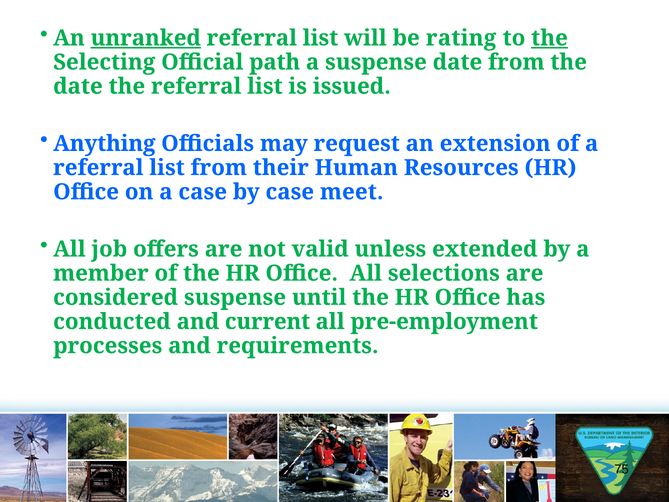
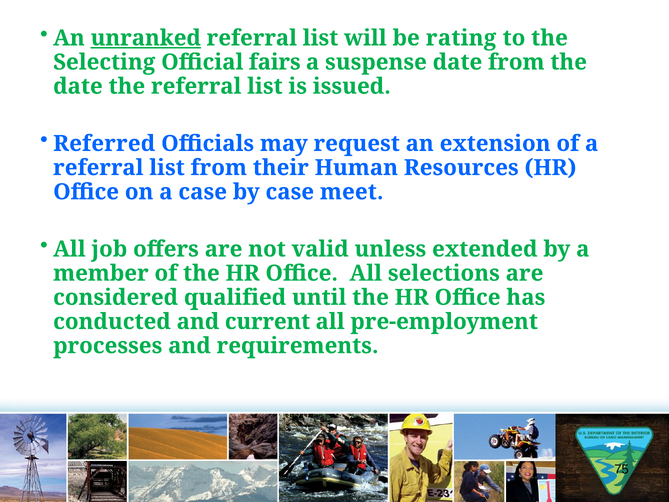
the at (550, 38) underline: present -> none
path: path -> fairs
Anything: Anything -> Referred
considered suspense: suspense -> qualified
